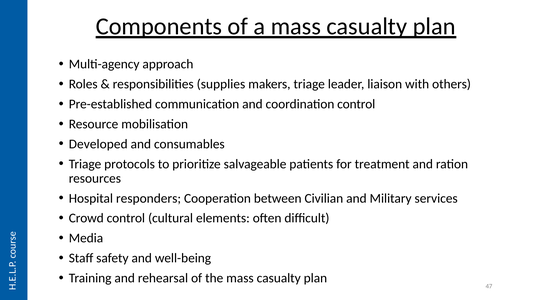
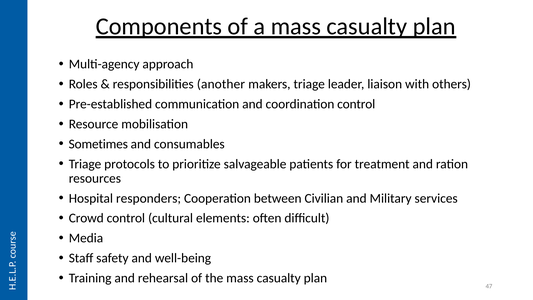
supplies: supplies -> another
Developed: Developed -> Sometimes
